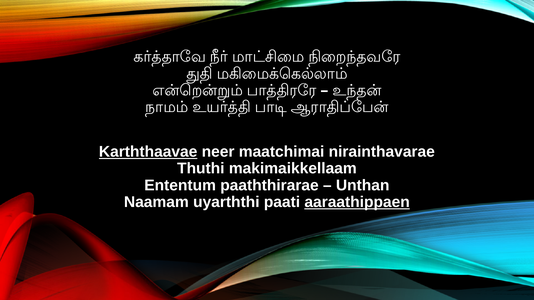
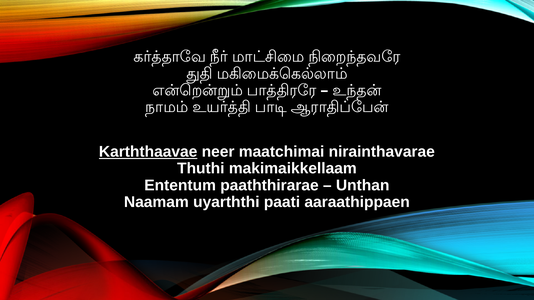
aaraathippaen underline: present -> none
